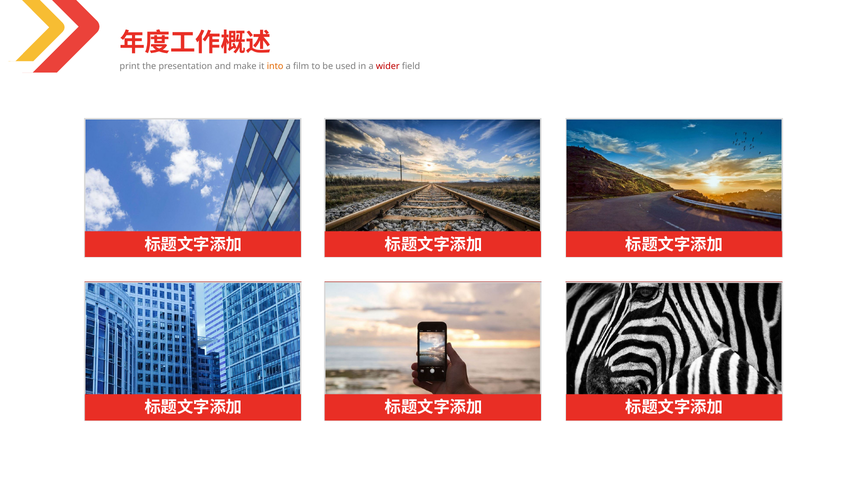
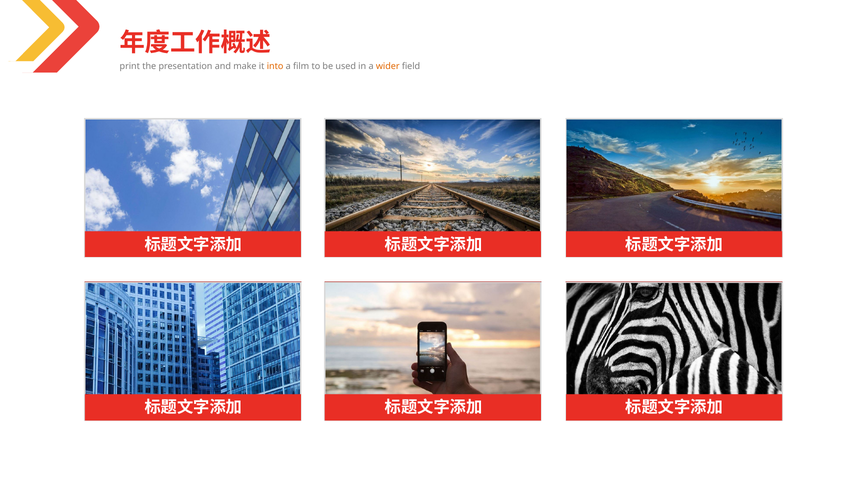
wider colour: red -> orange
